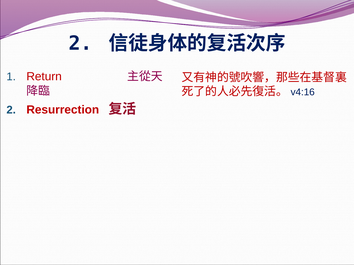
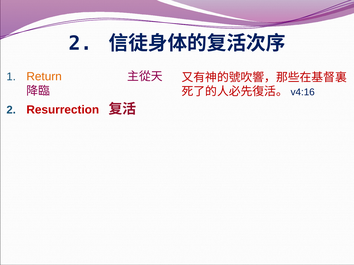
Return colour: red -> orange
